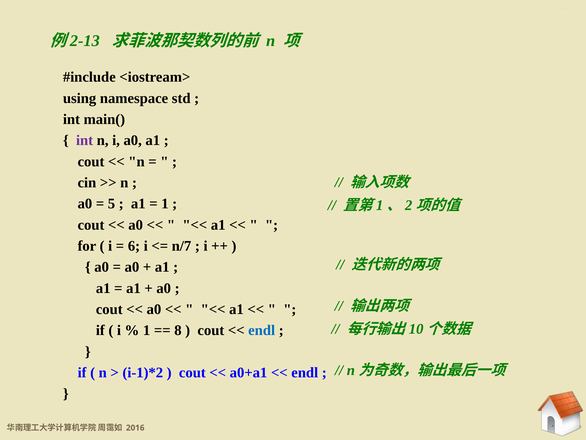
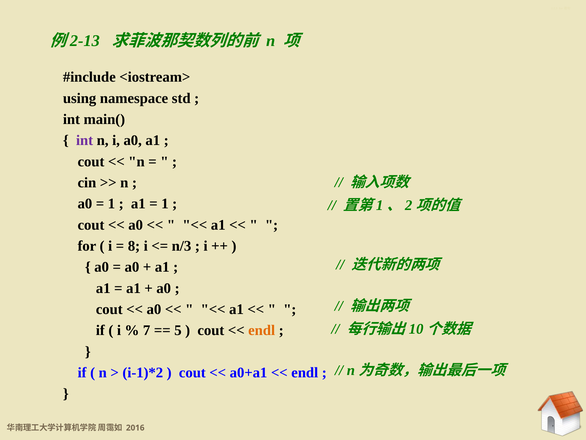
5 at (111, 203): 5 -> 1
6: 6 -> 8
n/7: n/7 -> n/3
1 at (147, 330): 1 -> 7
8: 8 -> 5
endl at (262, 330) colour: blue -> orange
